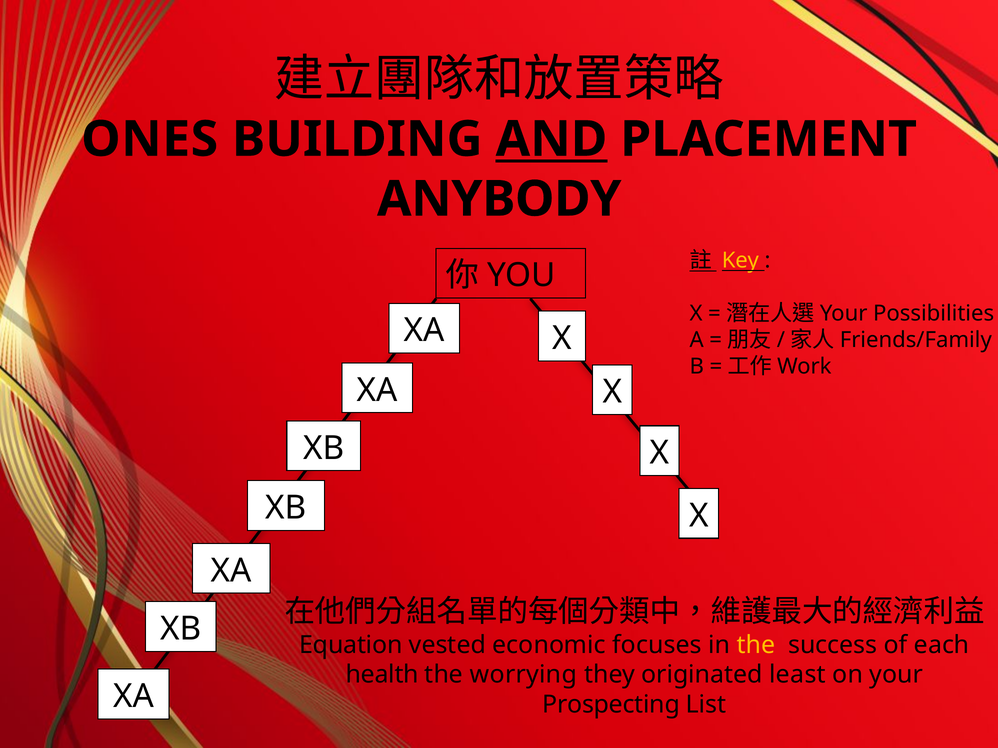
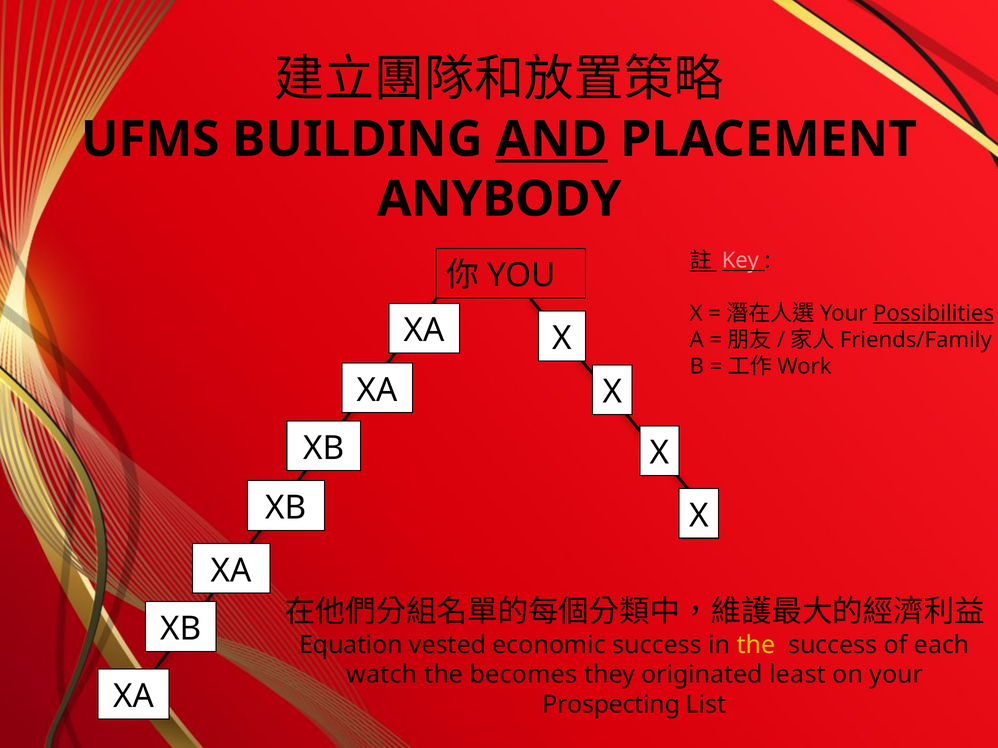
ONES: ONES -> UFMS
Key colour: yellow -> pink
Possibilities underline: none -> present
economic focuses: focuses -> success
health: health -> watch
worrying: worrying -> becomes
